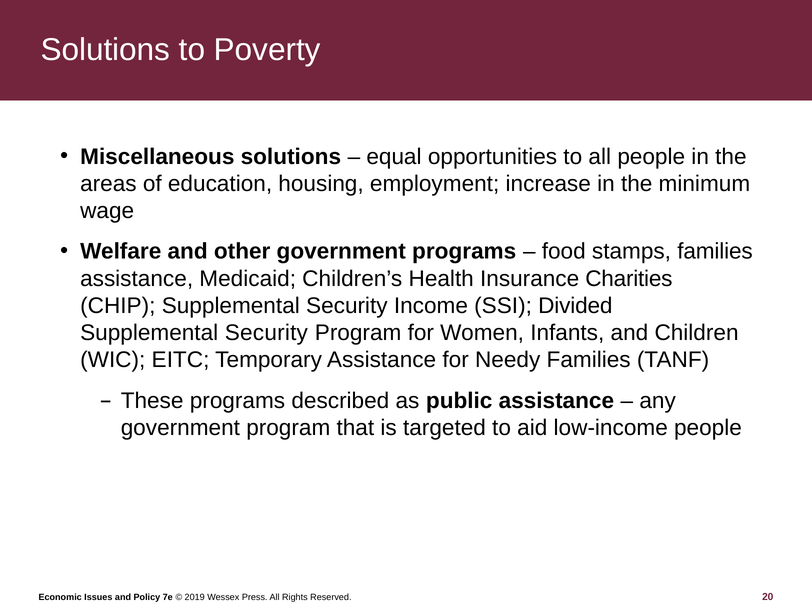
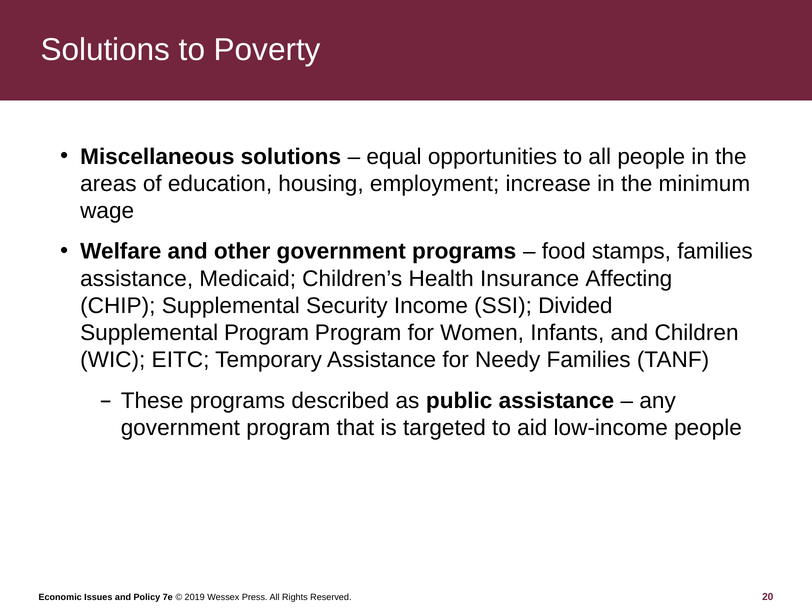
Charities: Charities -> Affecting
Security at (266, 333): Security -> Program
